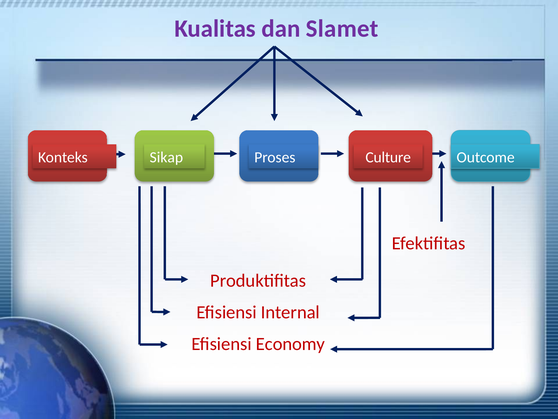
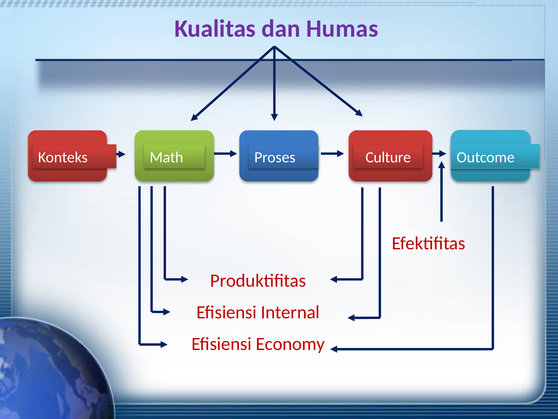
Slamet: Slamet -> Humas
Sikap: Sikap -> Math
